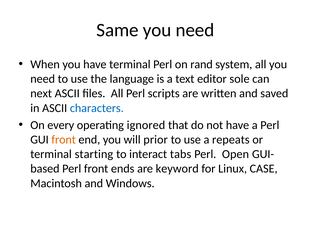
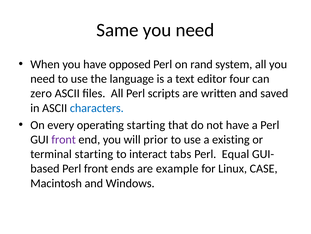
have terminal: terminal -> opposed
sole: sole -> four
next: next -> zero
operating ignored: ignored -> starting
front at (64, 139) colour: orange -> purple
repeats: repeats -> existing
Open: Open -> Equal
keyword: keyword -> example
